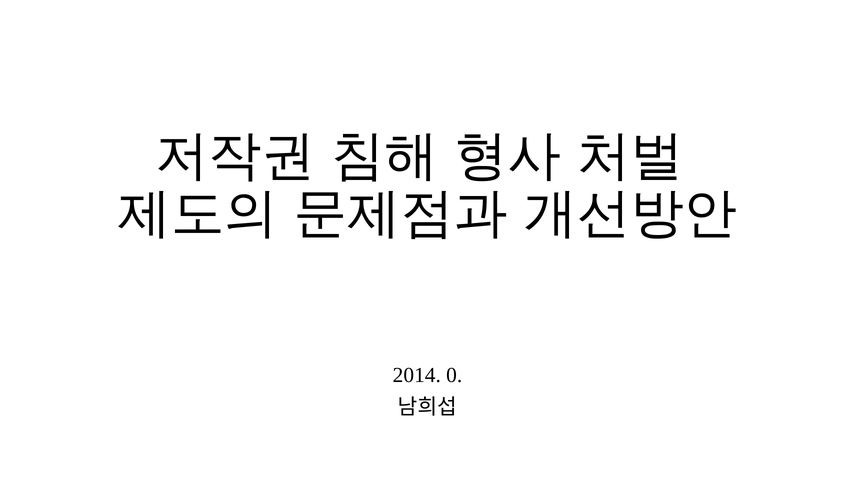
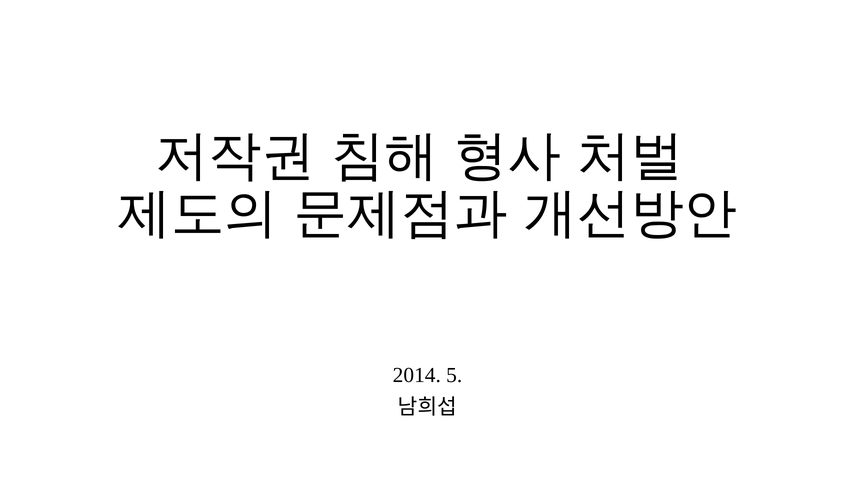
0: 0 -> 5
